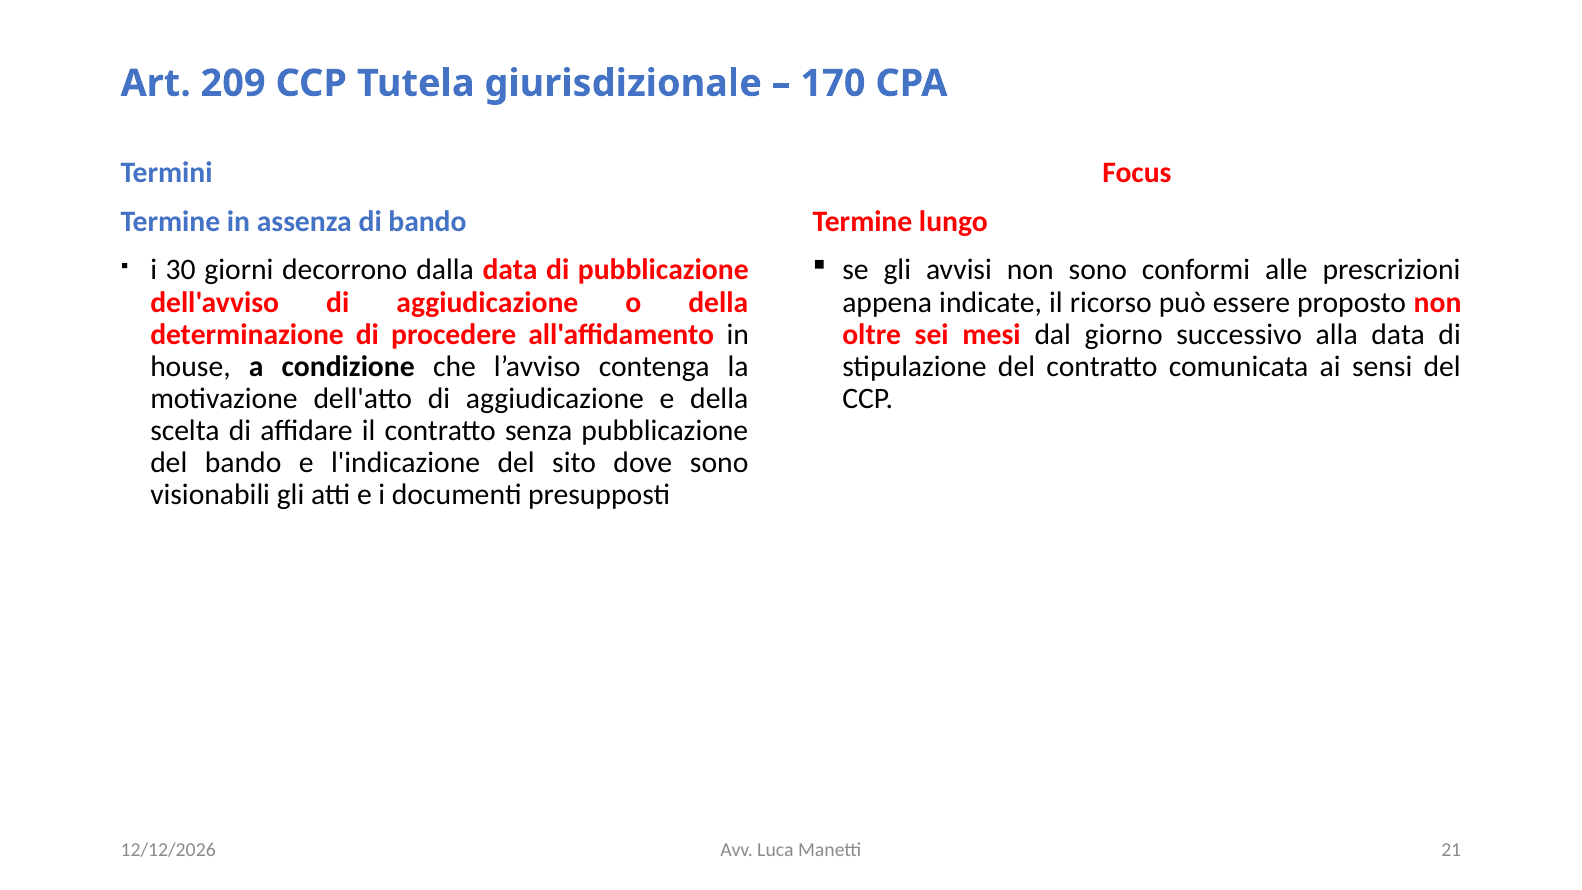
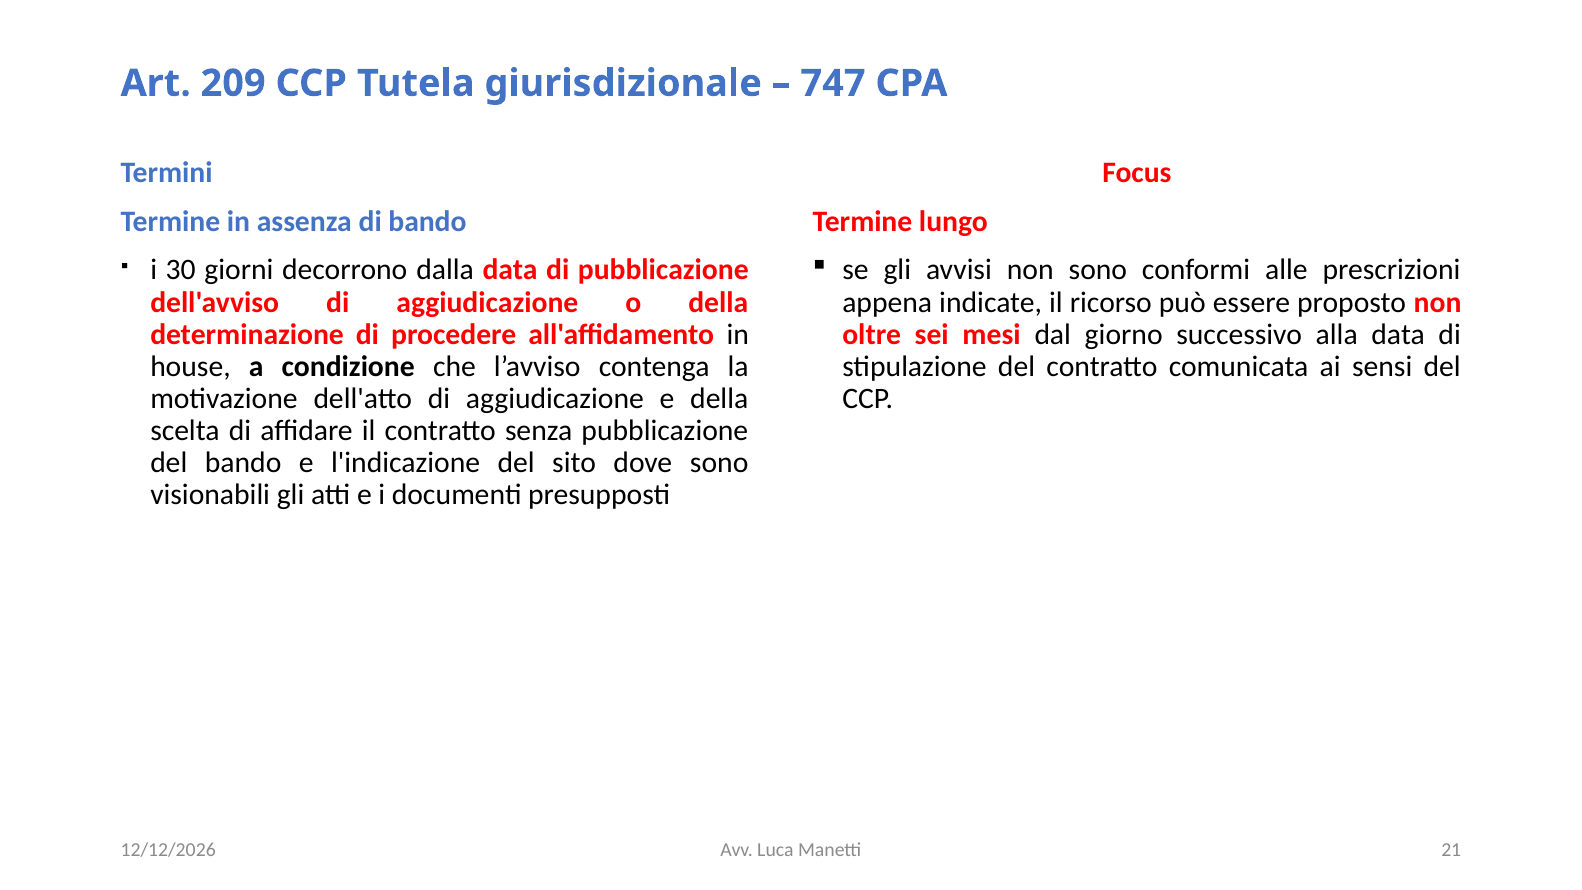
170: 170 -> 747
